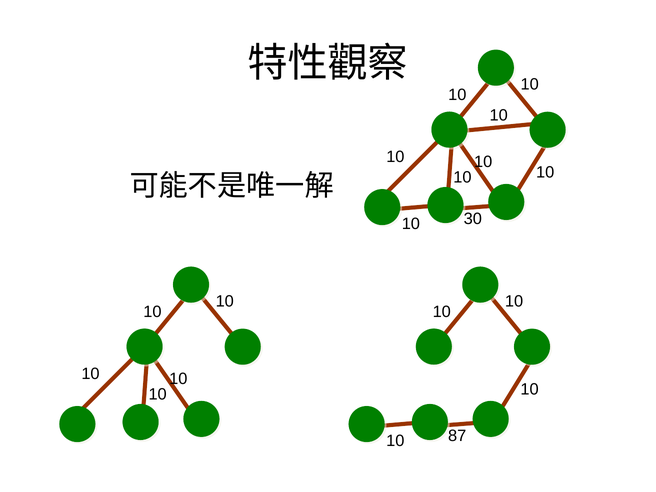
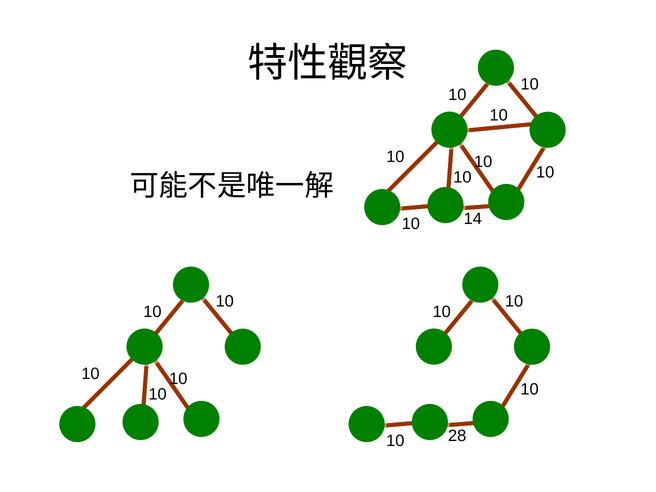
30: 30 -> 14
87: 87 -> 28
